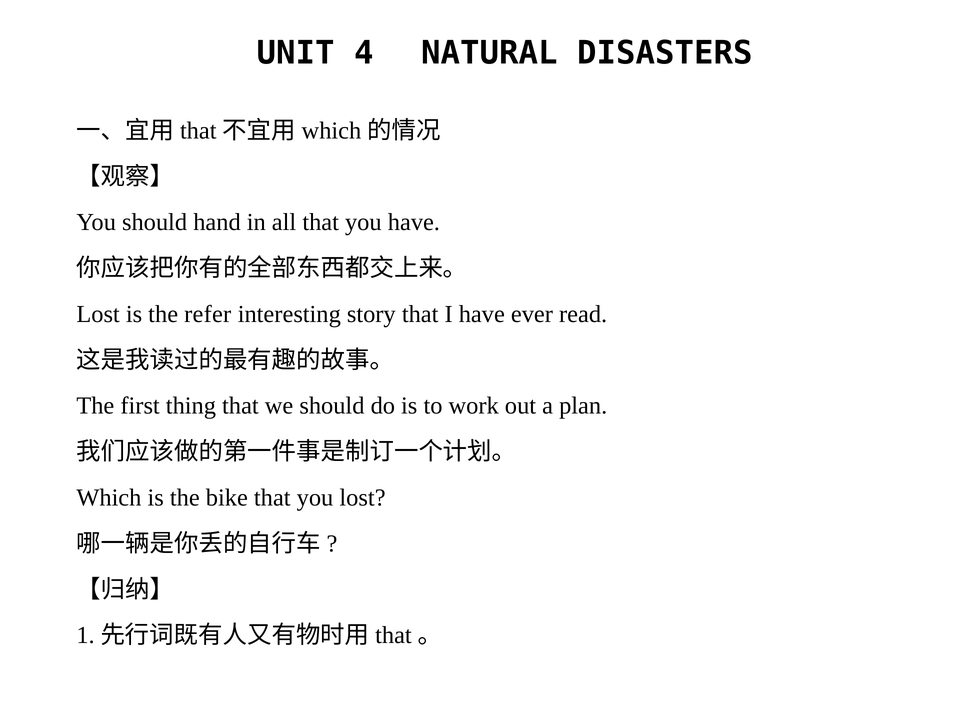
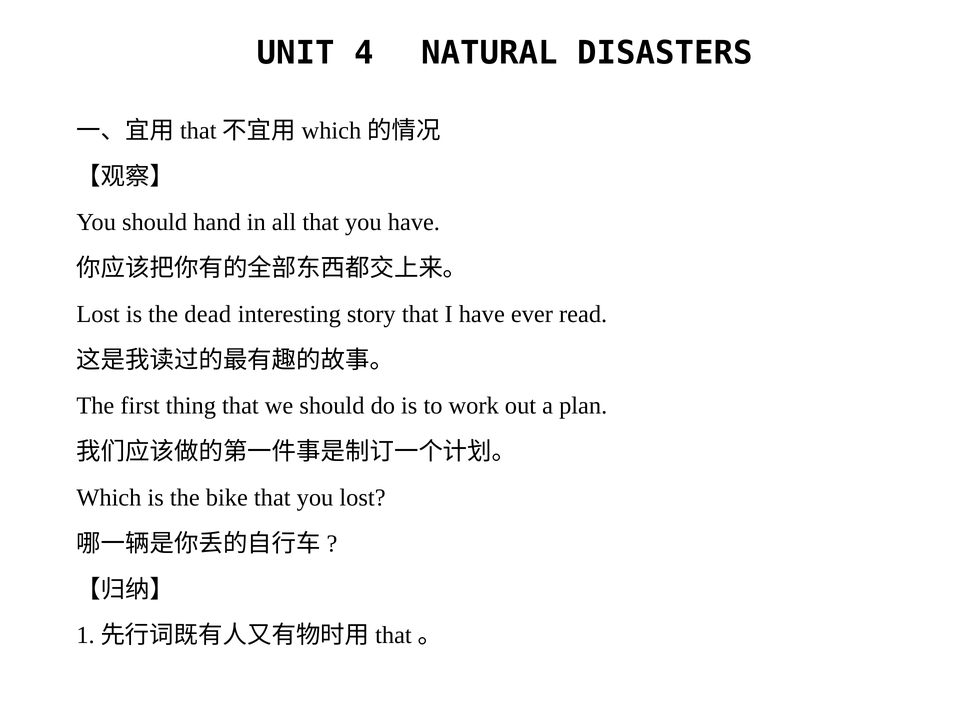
refer: refer -> dead
